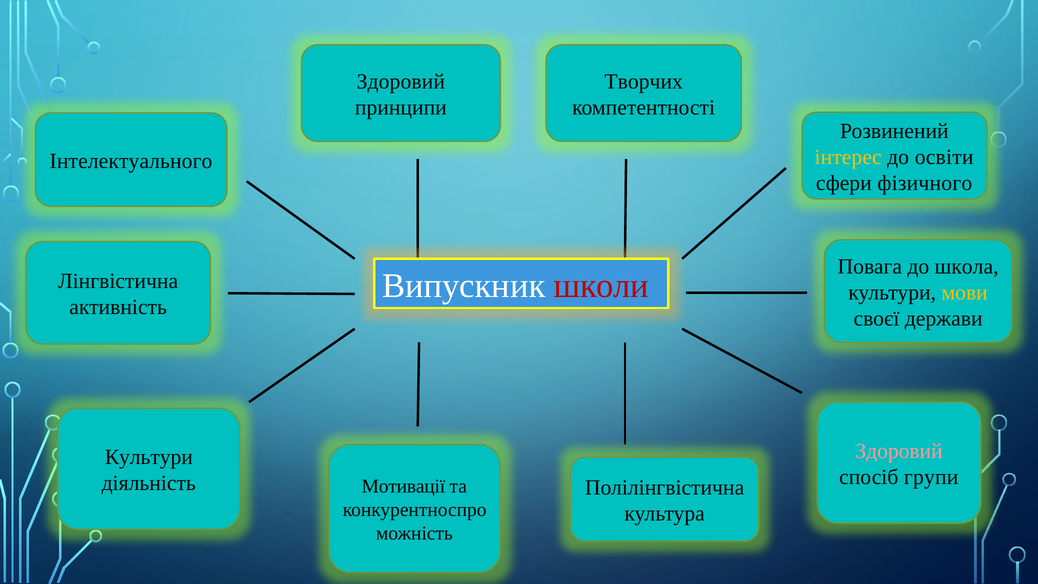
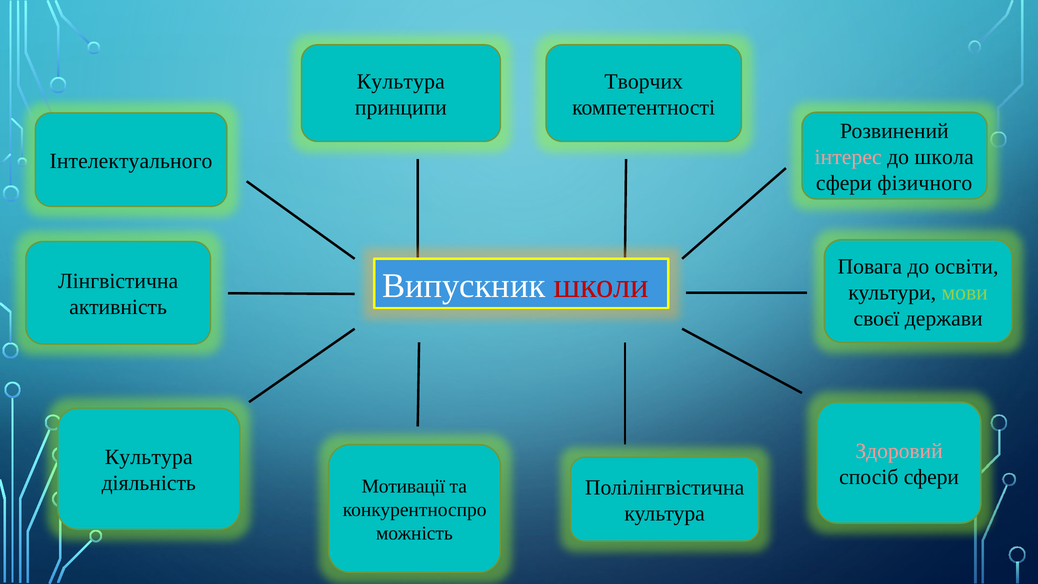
Здоровий at (401, 82): Здоровий -> Культура
інтерес colour: yellow -> pink
освіти: освіти -> школа
школа: школа -> освіти
мови colour: yellow -> light green
Культури at (149, 457): Культури -> Культура
спосіб групи: групи -> сфери
